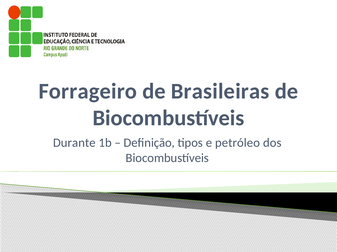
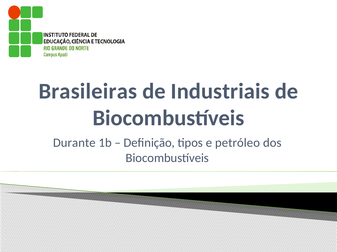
Forrageiro: Forrageiro -> Brasileiras
Brasileiras: Brasileiras -> Industriais
